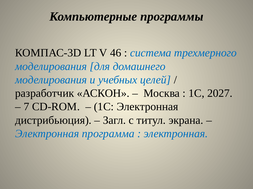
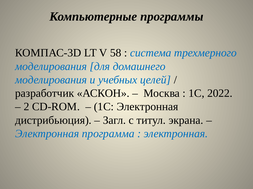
46: 46 -> 58
2027: 2027 -> 2022
7: 7 -> 2
